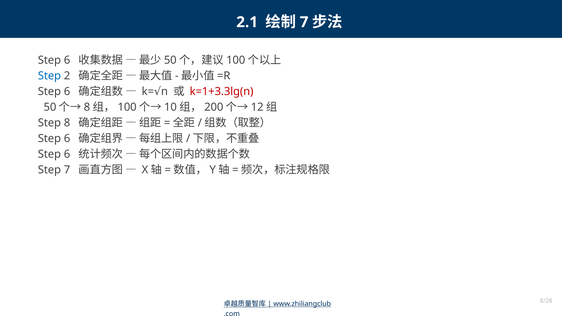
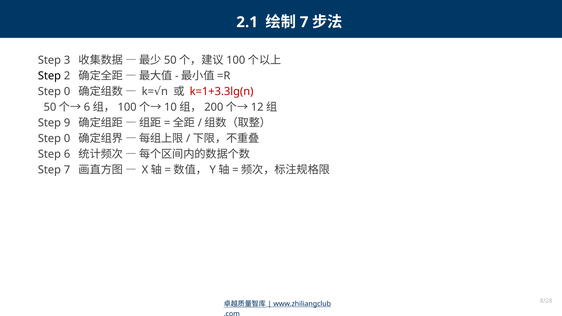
6 at (67, 60): 6 -> 3
Step at (49, 76) colour: blue -> black
6 at (67, 91): 6 -> 0
8 at (87, 107): 8 -> 6
Step 8: 8 -> 9
6 at (67, 139): 6 -> 0
